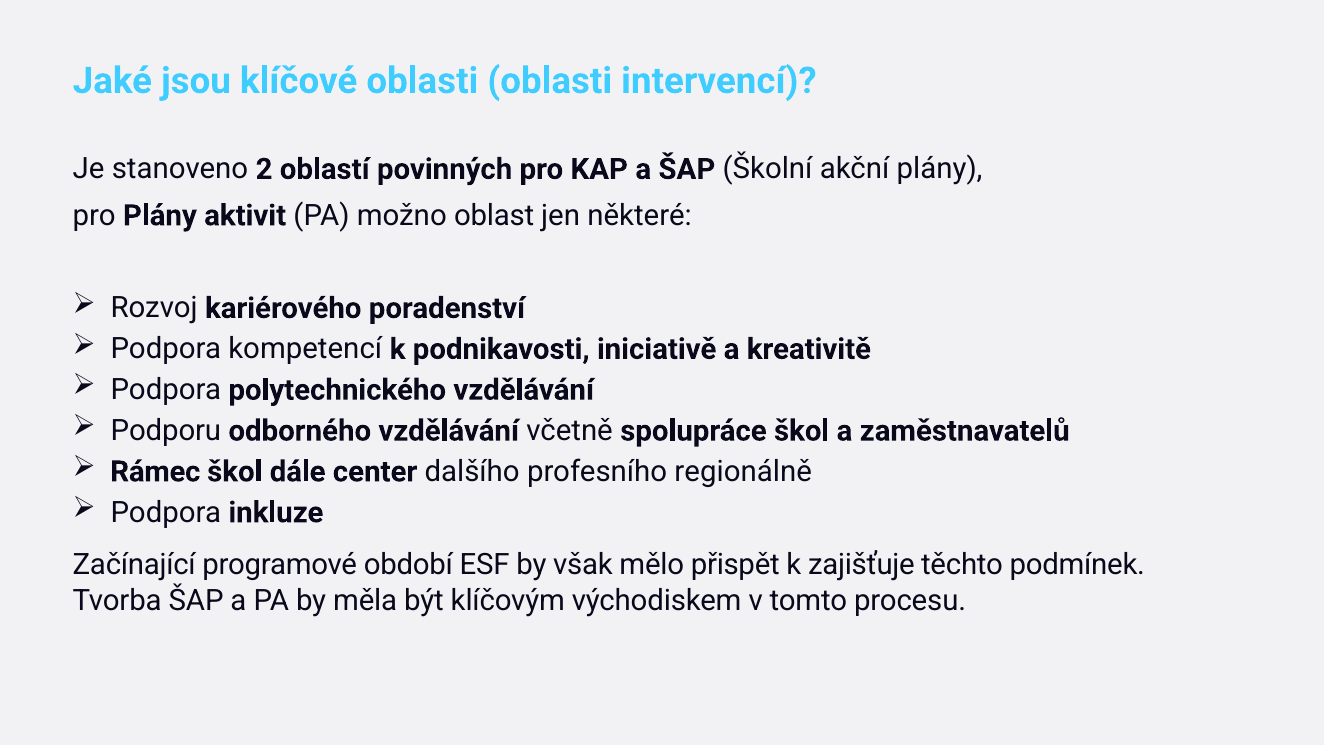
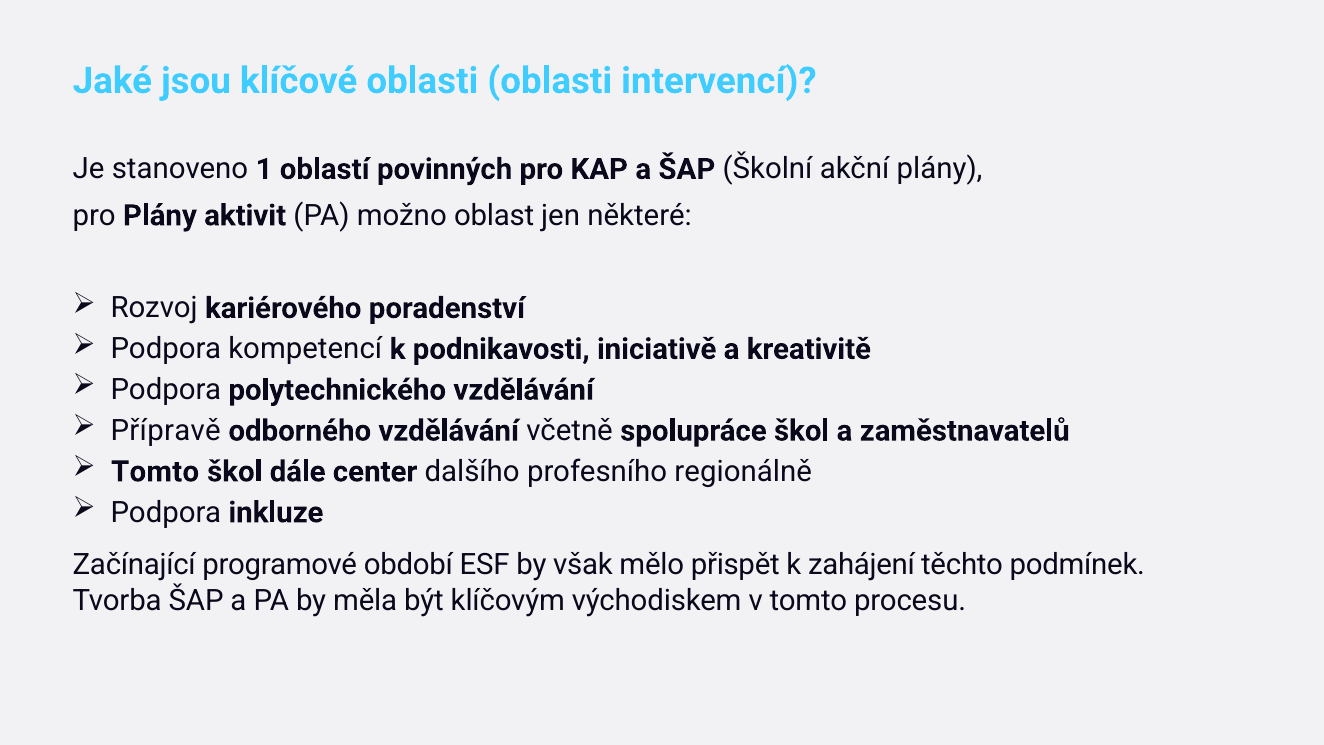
2: 2 -> 1
Podporu: Podporu -> Přípravě
Rámec at (155, 472): Rámec -> Tomto
zajišťuje: zajišťuje -> zahájení
